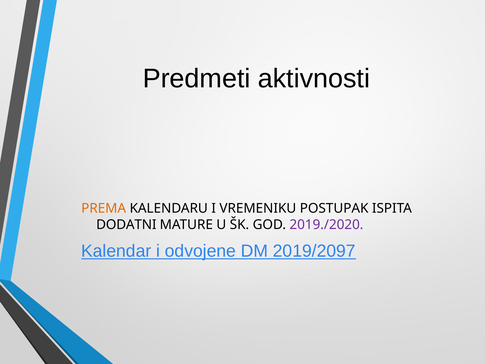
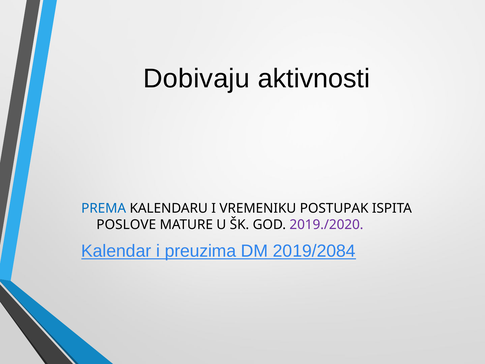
Predmeti: Predmeti -> Dobivaju
PREMA colour: orange -> blue
DODATNI: DODATNI -> POSLOVE
odvojene: odvojene -> preuzima
2019/2097: 2019/2097 -> 2019/2084
